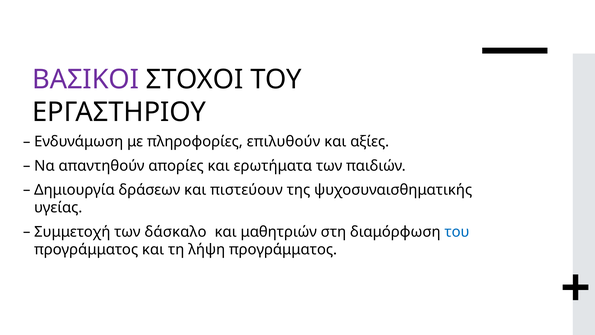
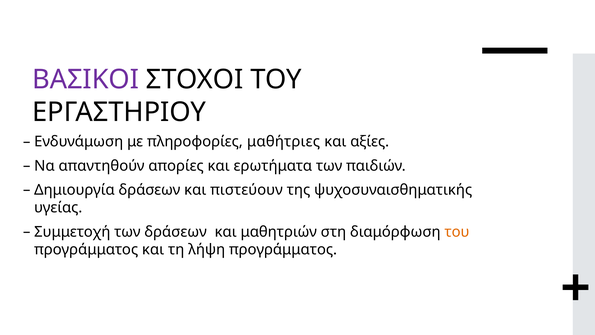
επιλυθούν: επιλυθούν -> μαθήτριες
των δάσκαλο: δάσκαλο -> δράσεων
του at (457, 232) colour: blue -> orange
